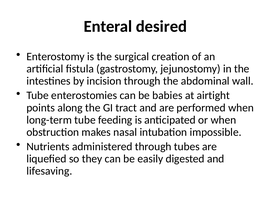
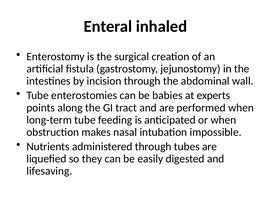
desired: desired -> inhaled
airtight: airtight -> experts
